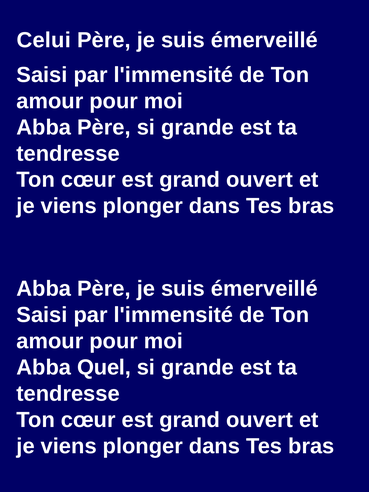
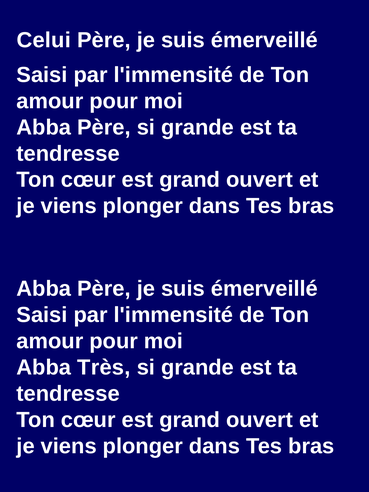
Quel: Quel -> Très
